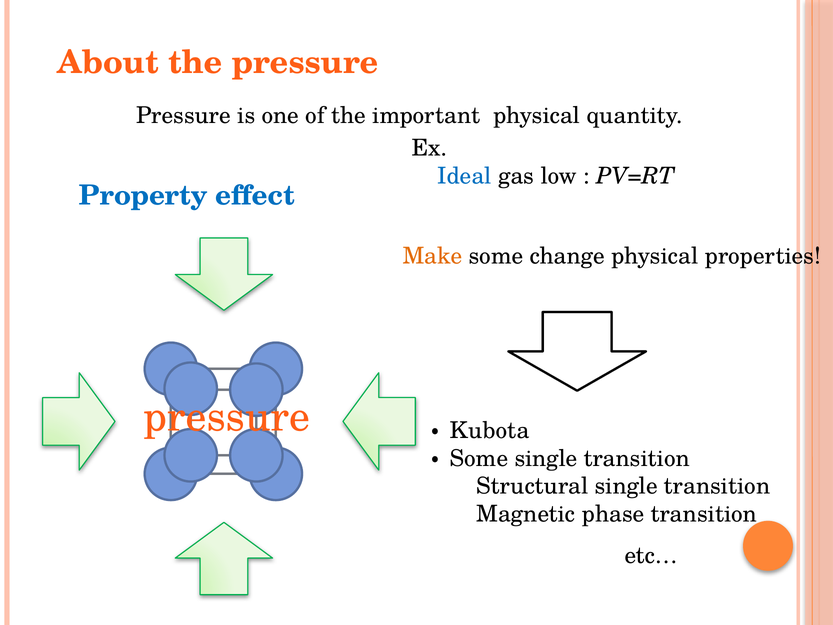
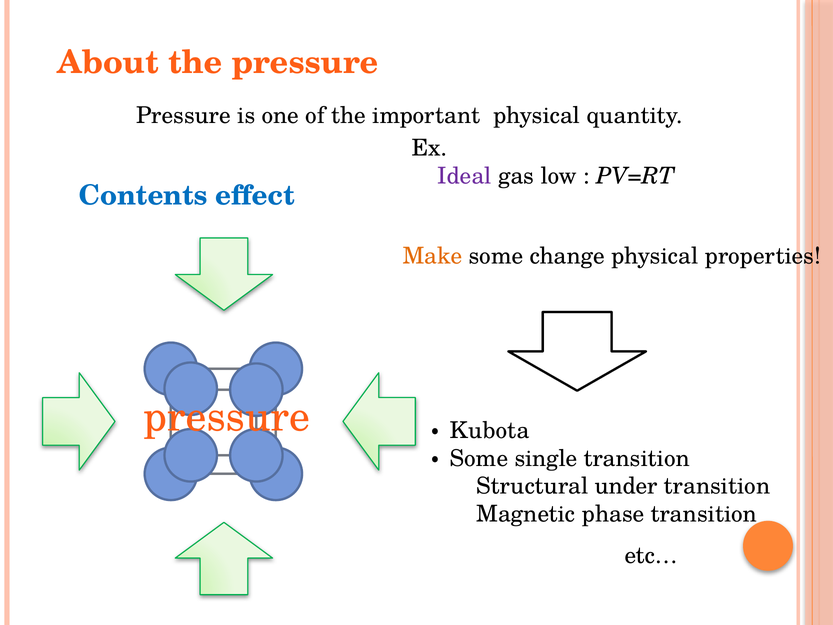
Ideal colour: blue -> purple
Property: Property -> Contents
Structural single: single -> under
